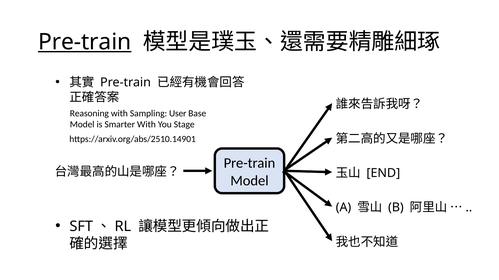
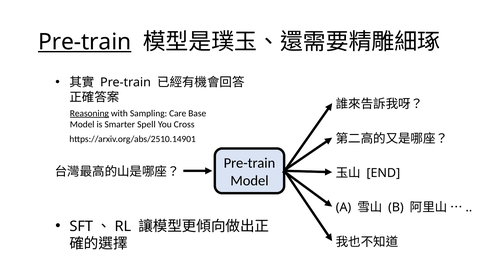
Reasoning underline: none -> present
User: User -> Care
Smarter With: With -> Spell
Stage: Stage -> Cross
